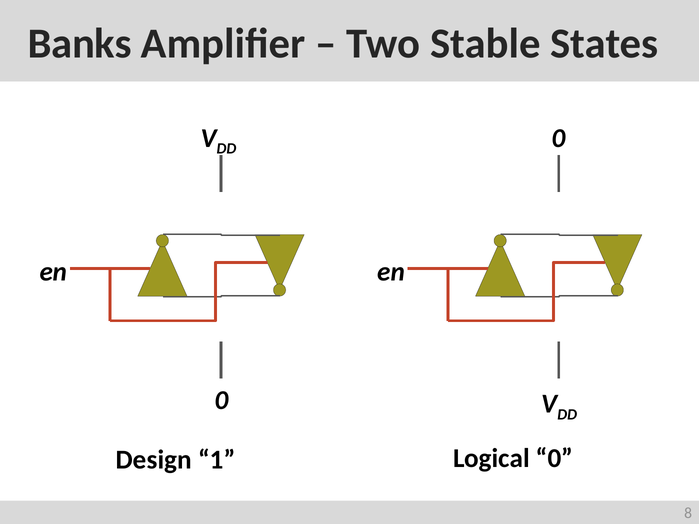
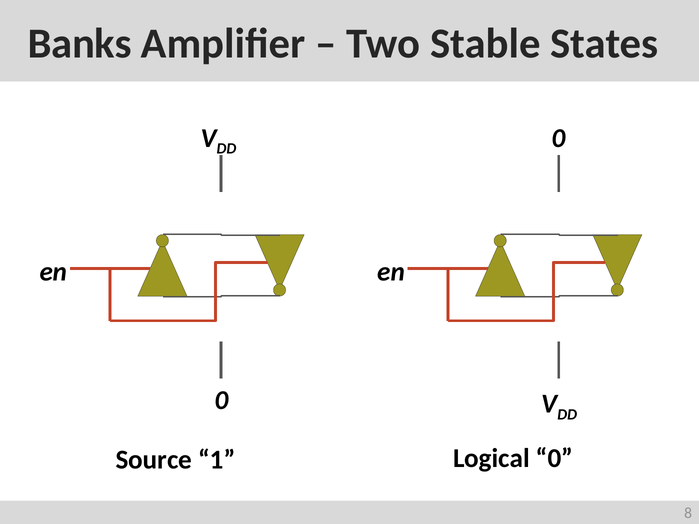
Design: Design -> Source
